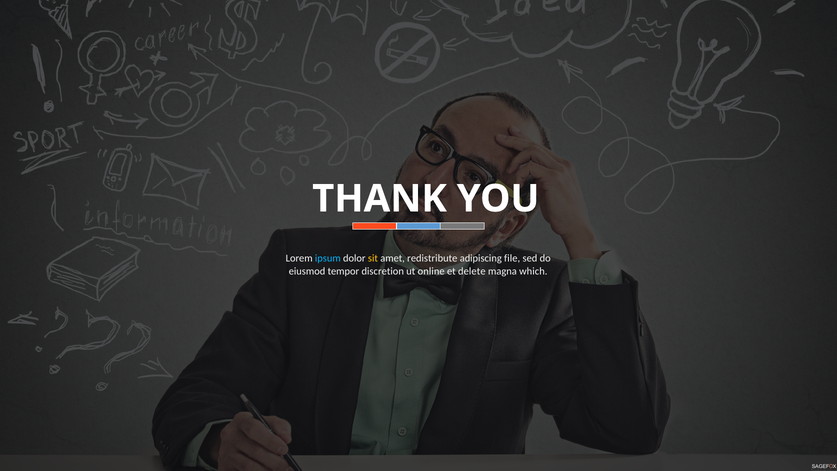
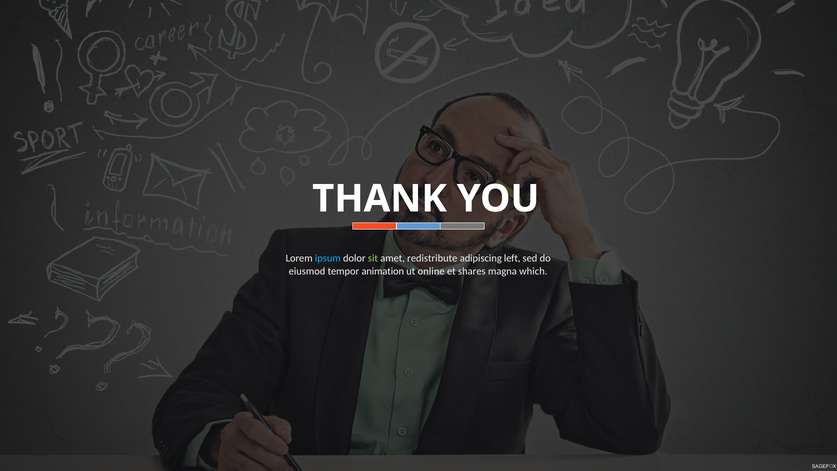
sit colour: yellow -> light green
file: file -> left
discretion: discretion -> animation
delete: delete -> shares
